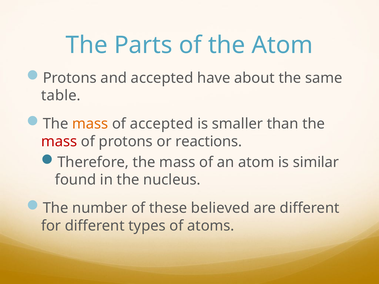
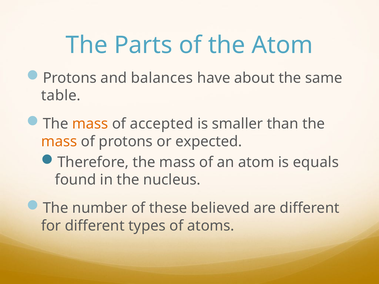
and accepted: accepted -> balances
mass at (59, 142) colour: red -> orange
reactions: reactions -> expected
similar: similar -> equals
